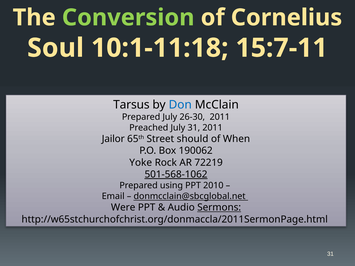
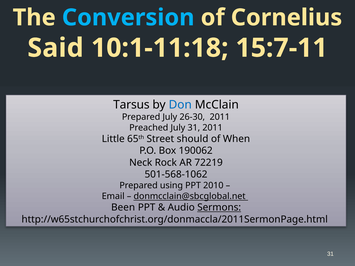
Conversion colour: light green -> light blue
Soul: Soul -> Said
Jailor: Jailor -> Little
Yoke: Yoke -> Neck
501-568-1062 underline: present -> none
Were: Were -> Been
